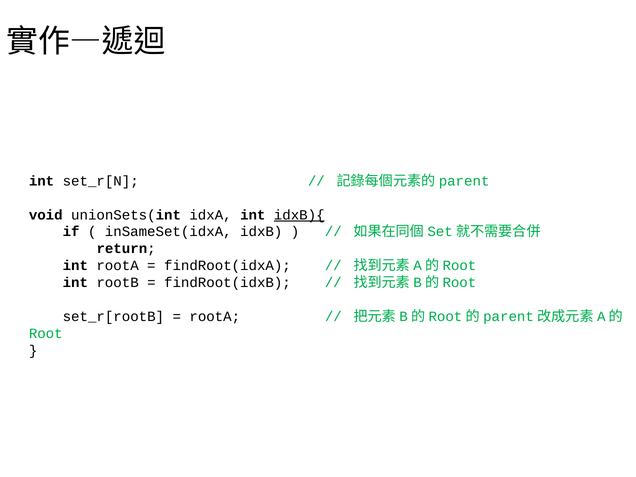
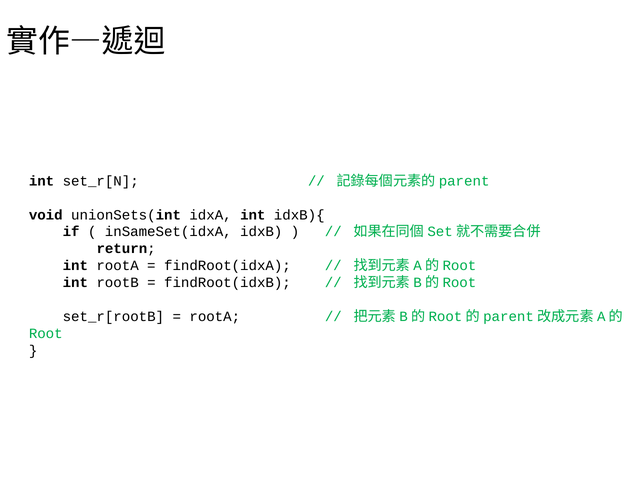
idxB){ underline: present -> none
